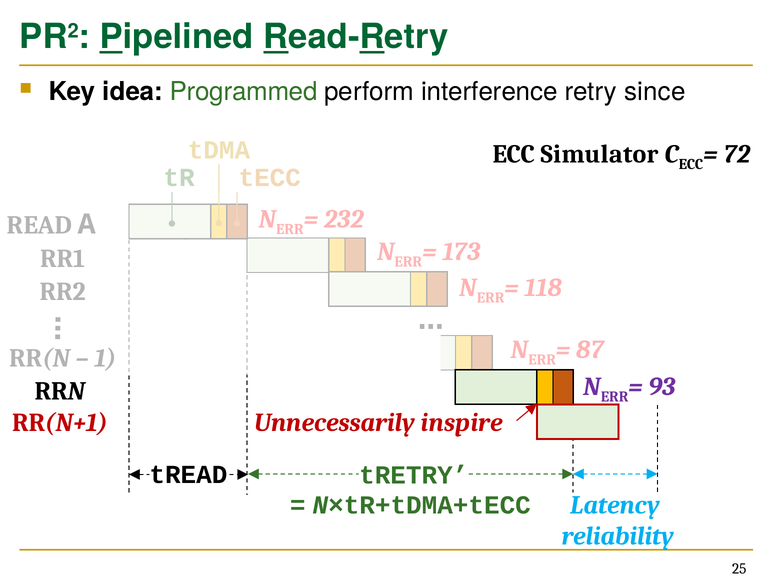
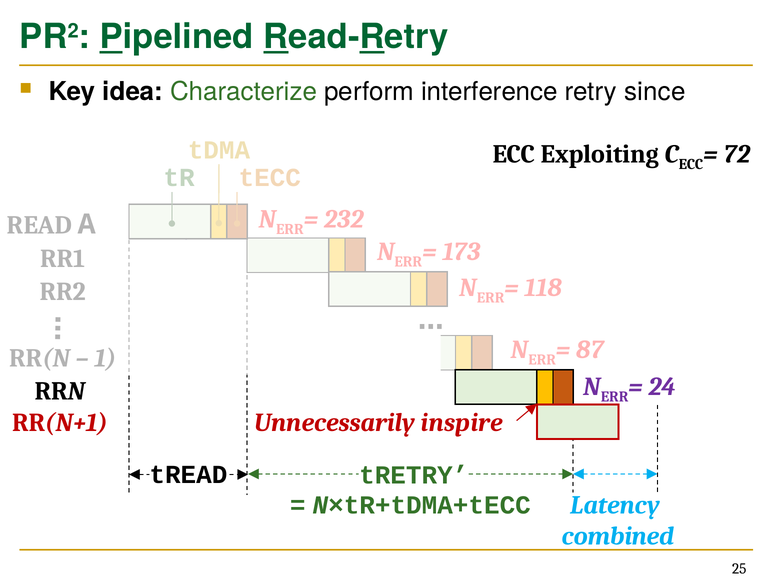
Programmed: Programmed -> Characterize
Simulator: Simulator -> Exploiting
93: 93 -> 24
reliability: reliability -> combined
